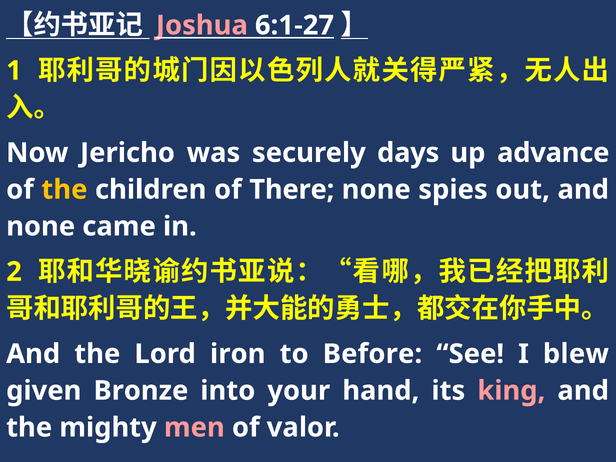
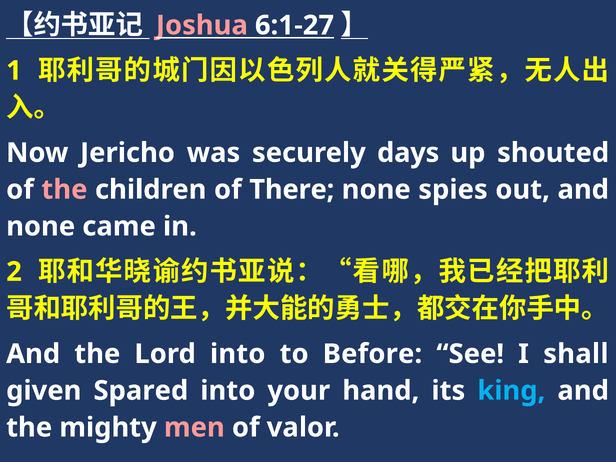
advance: advance -> shouted
the at (64, 190) colour: yellow -> pink
Lord iron: iron -> into
blew: blew -> shall
Bronze: Bronze -> Spared
king colour: pink -> light blue
